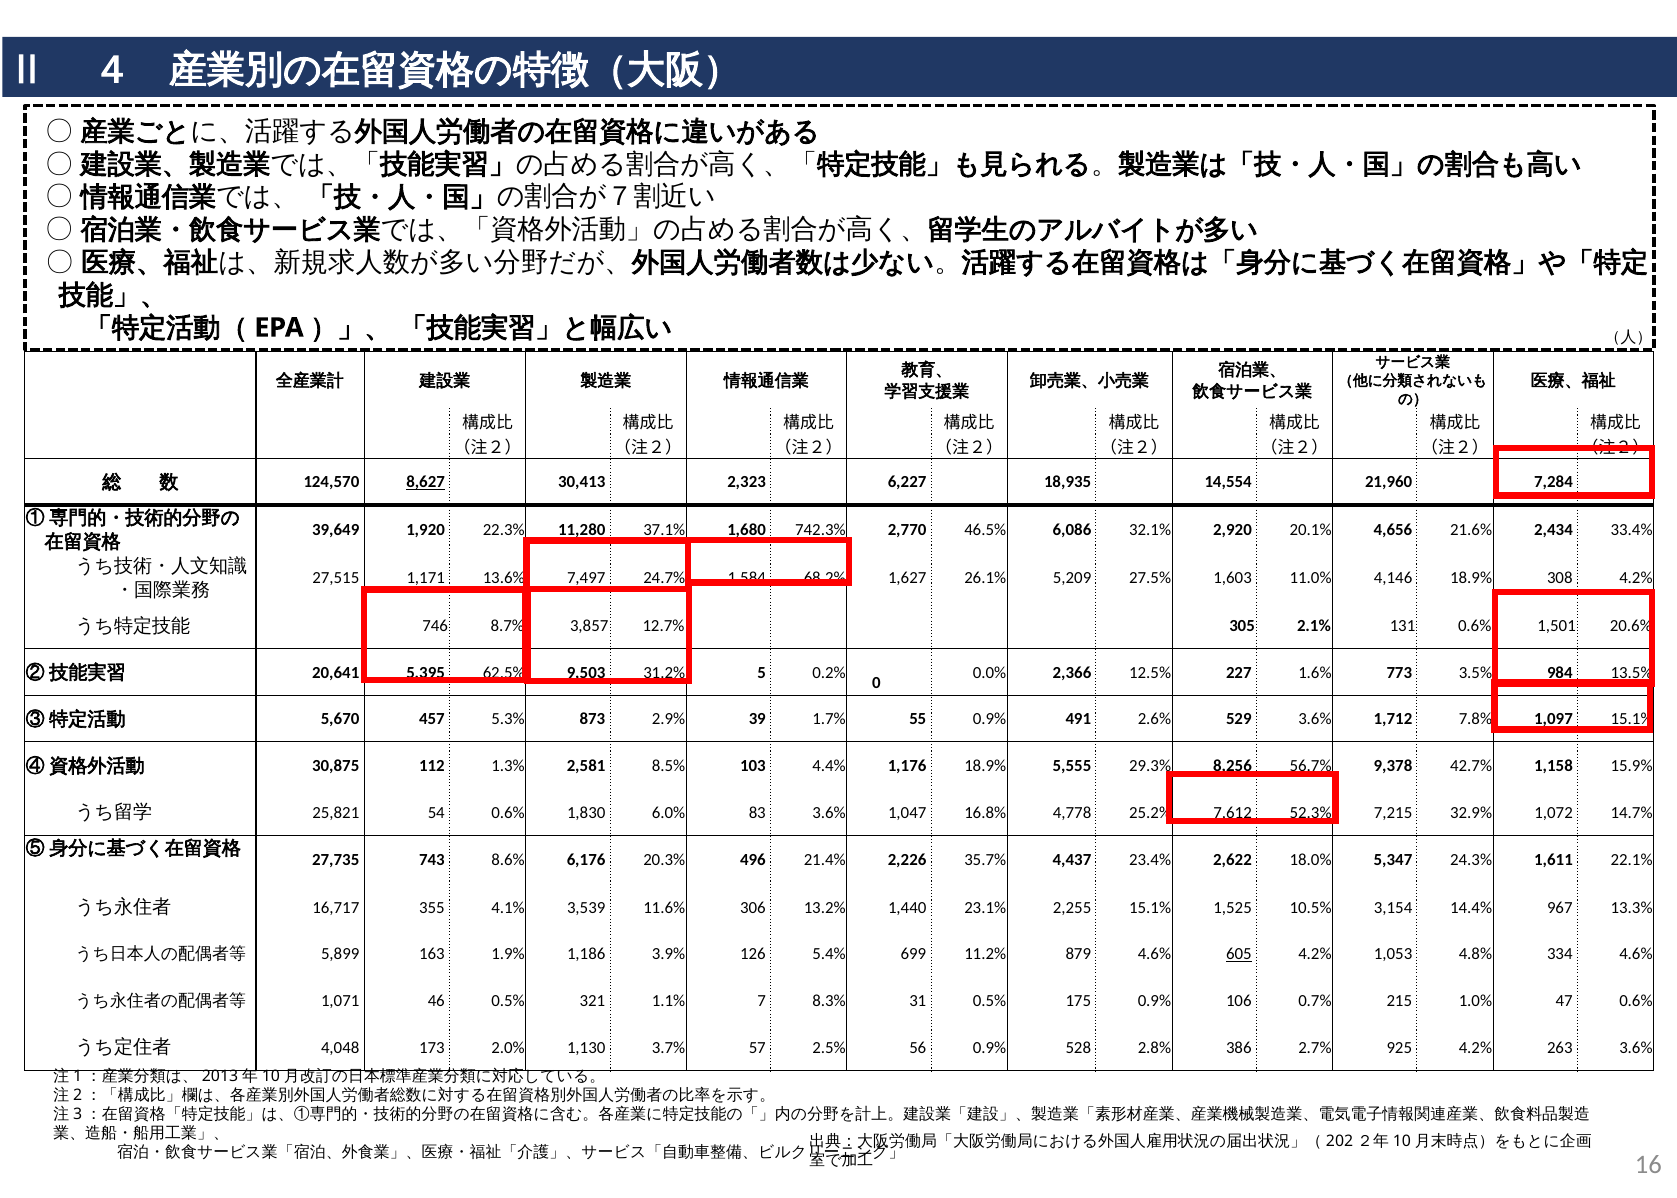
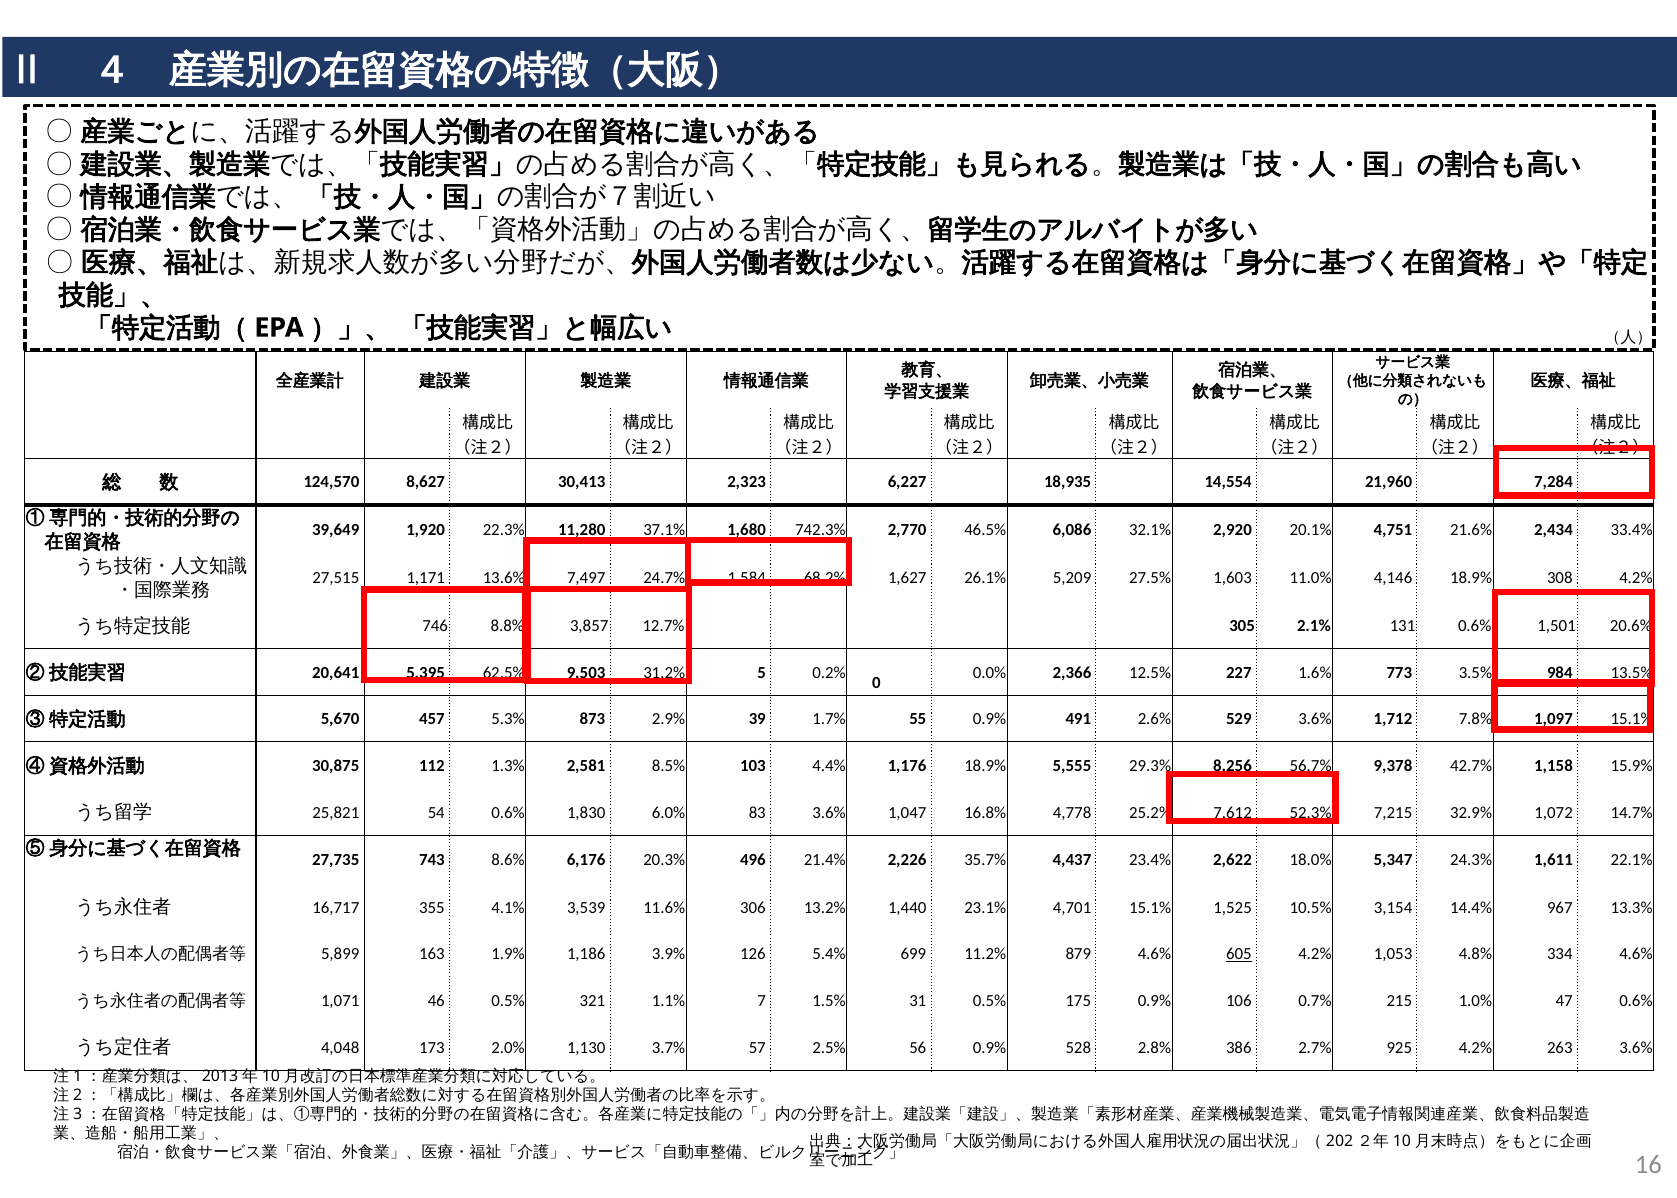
8,627 underline: present -> none
4,656: 4,656 -> 4,751
8.7%: 8.7% -> 8.8%
2,255: 2,255 -> 4,701
8.3%: 8.3% -> 1.5%
